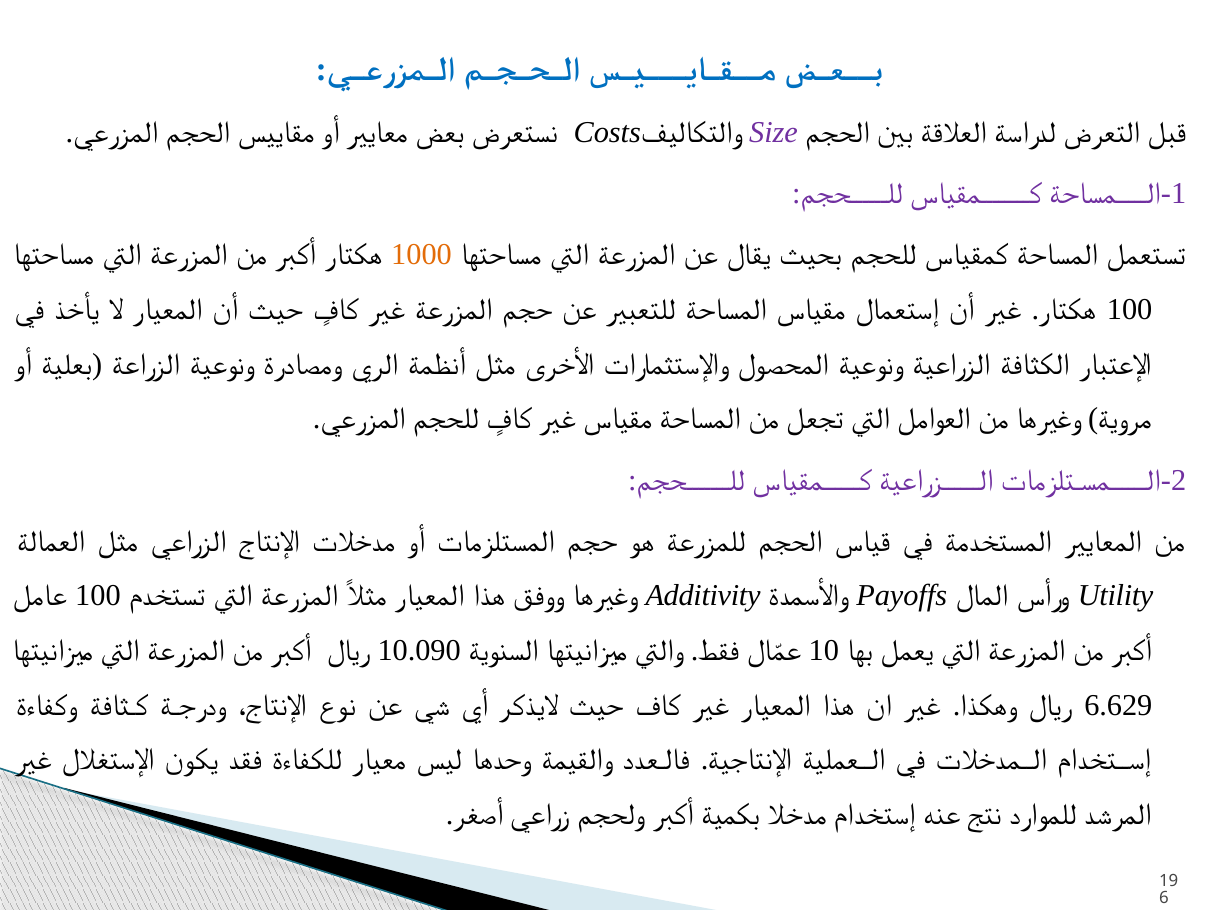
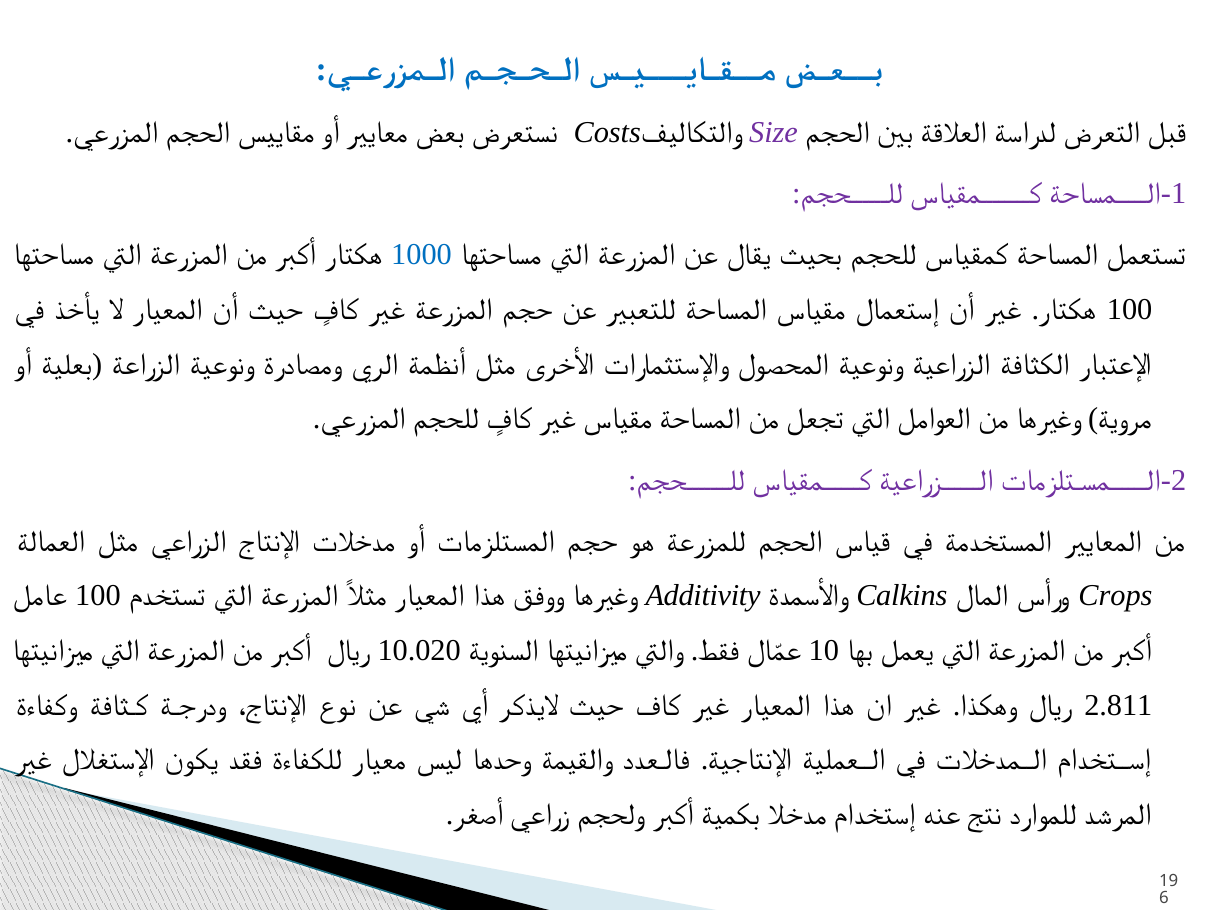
1000 colour: orange -> blue
Payoffs: Payoffs -> Calkins
Utility: Utility -> Crops
10.090: 10.090 -> 10.020
6.629: 6.629 -> 2.811
